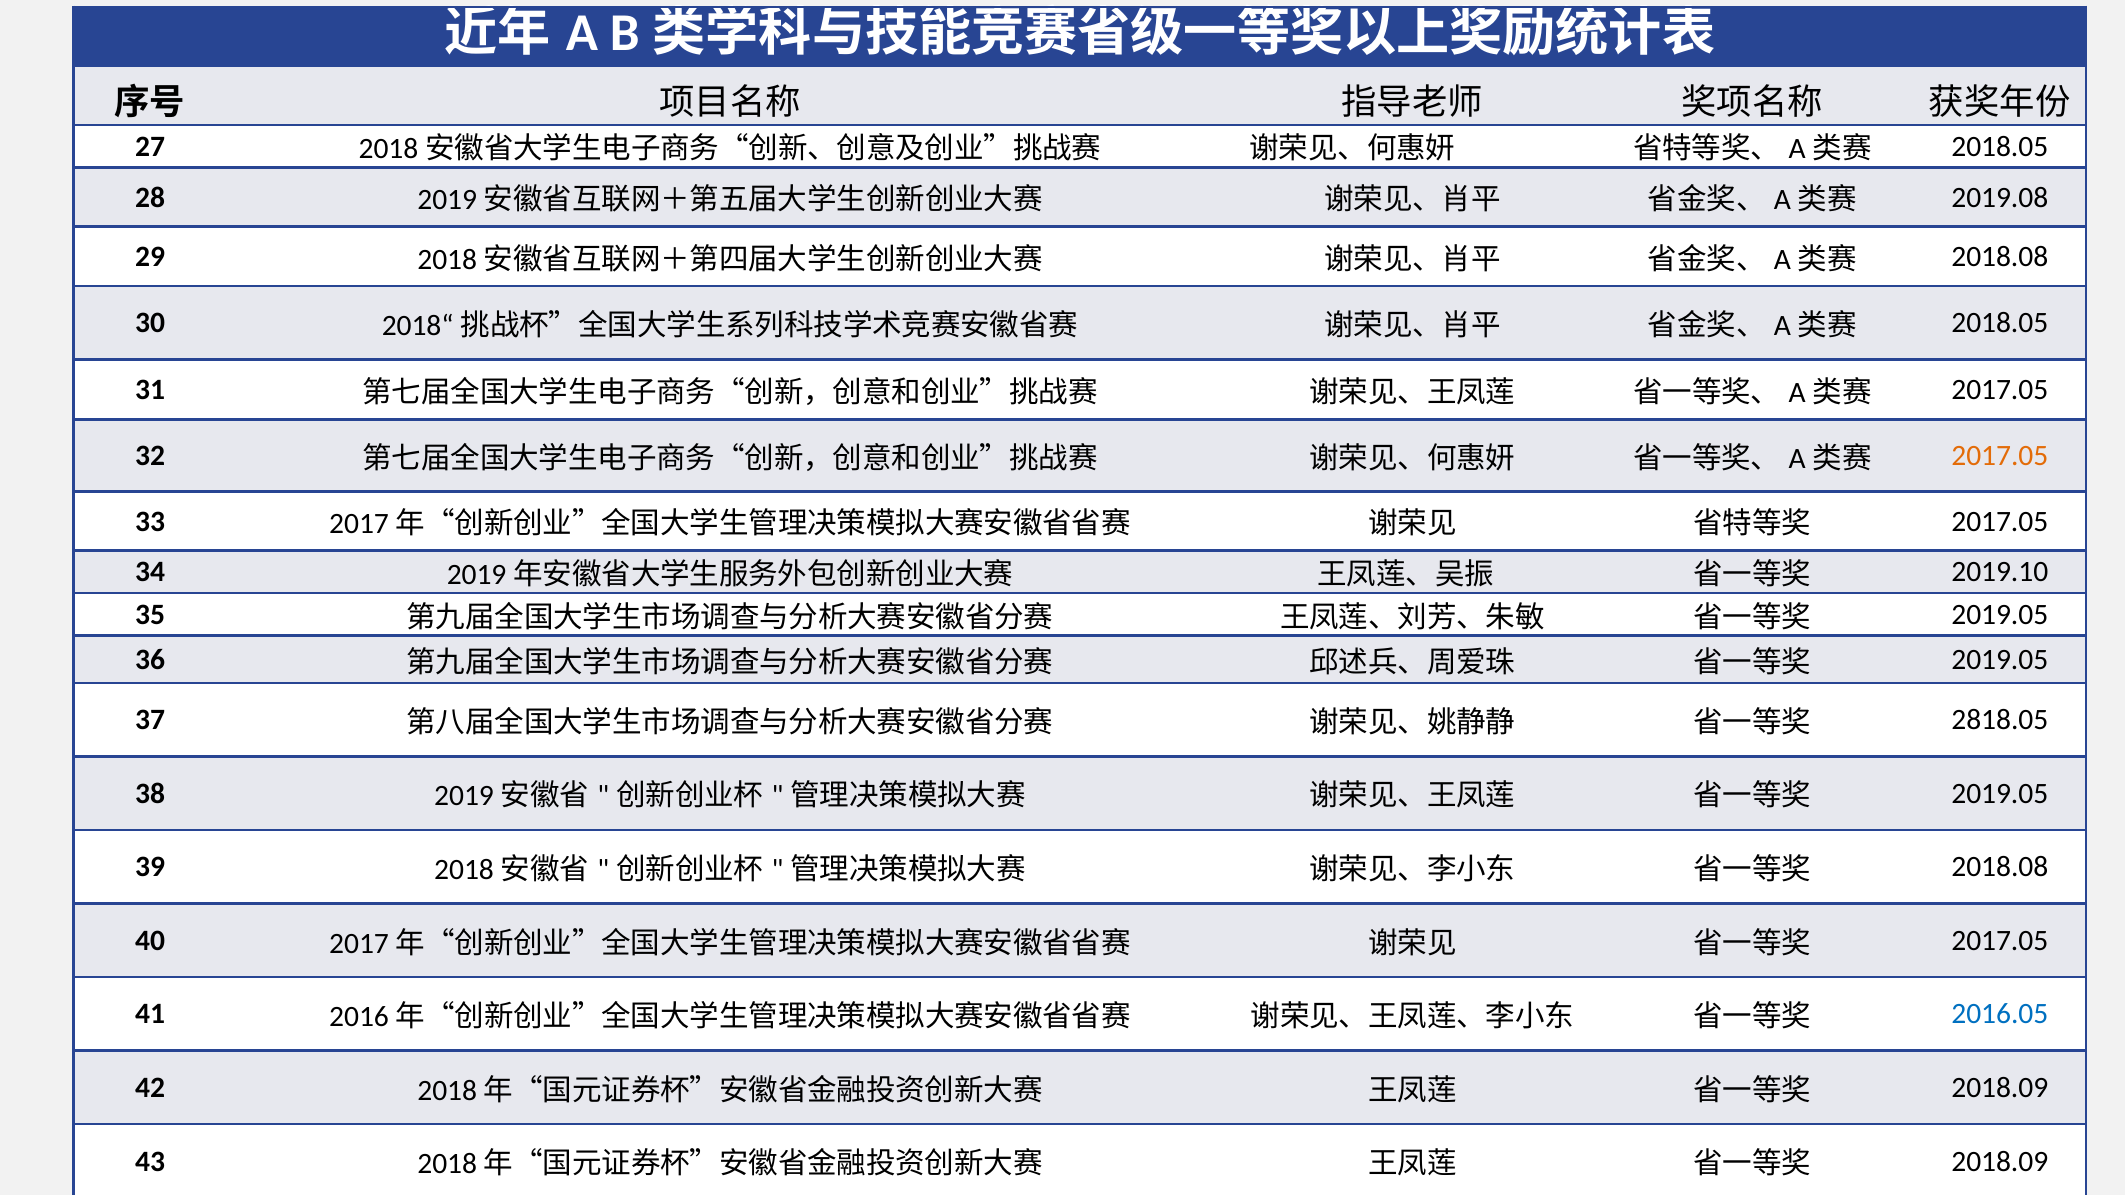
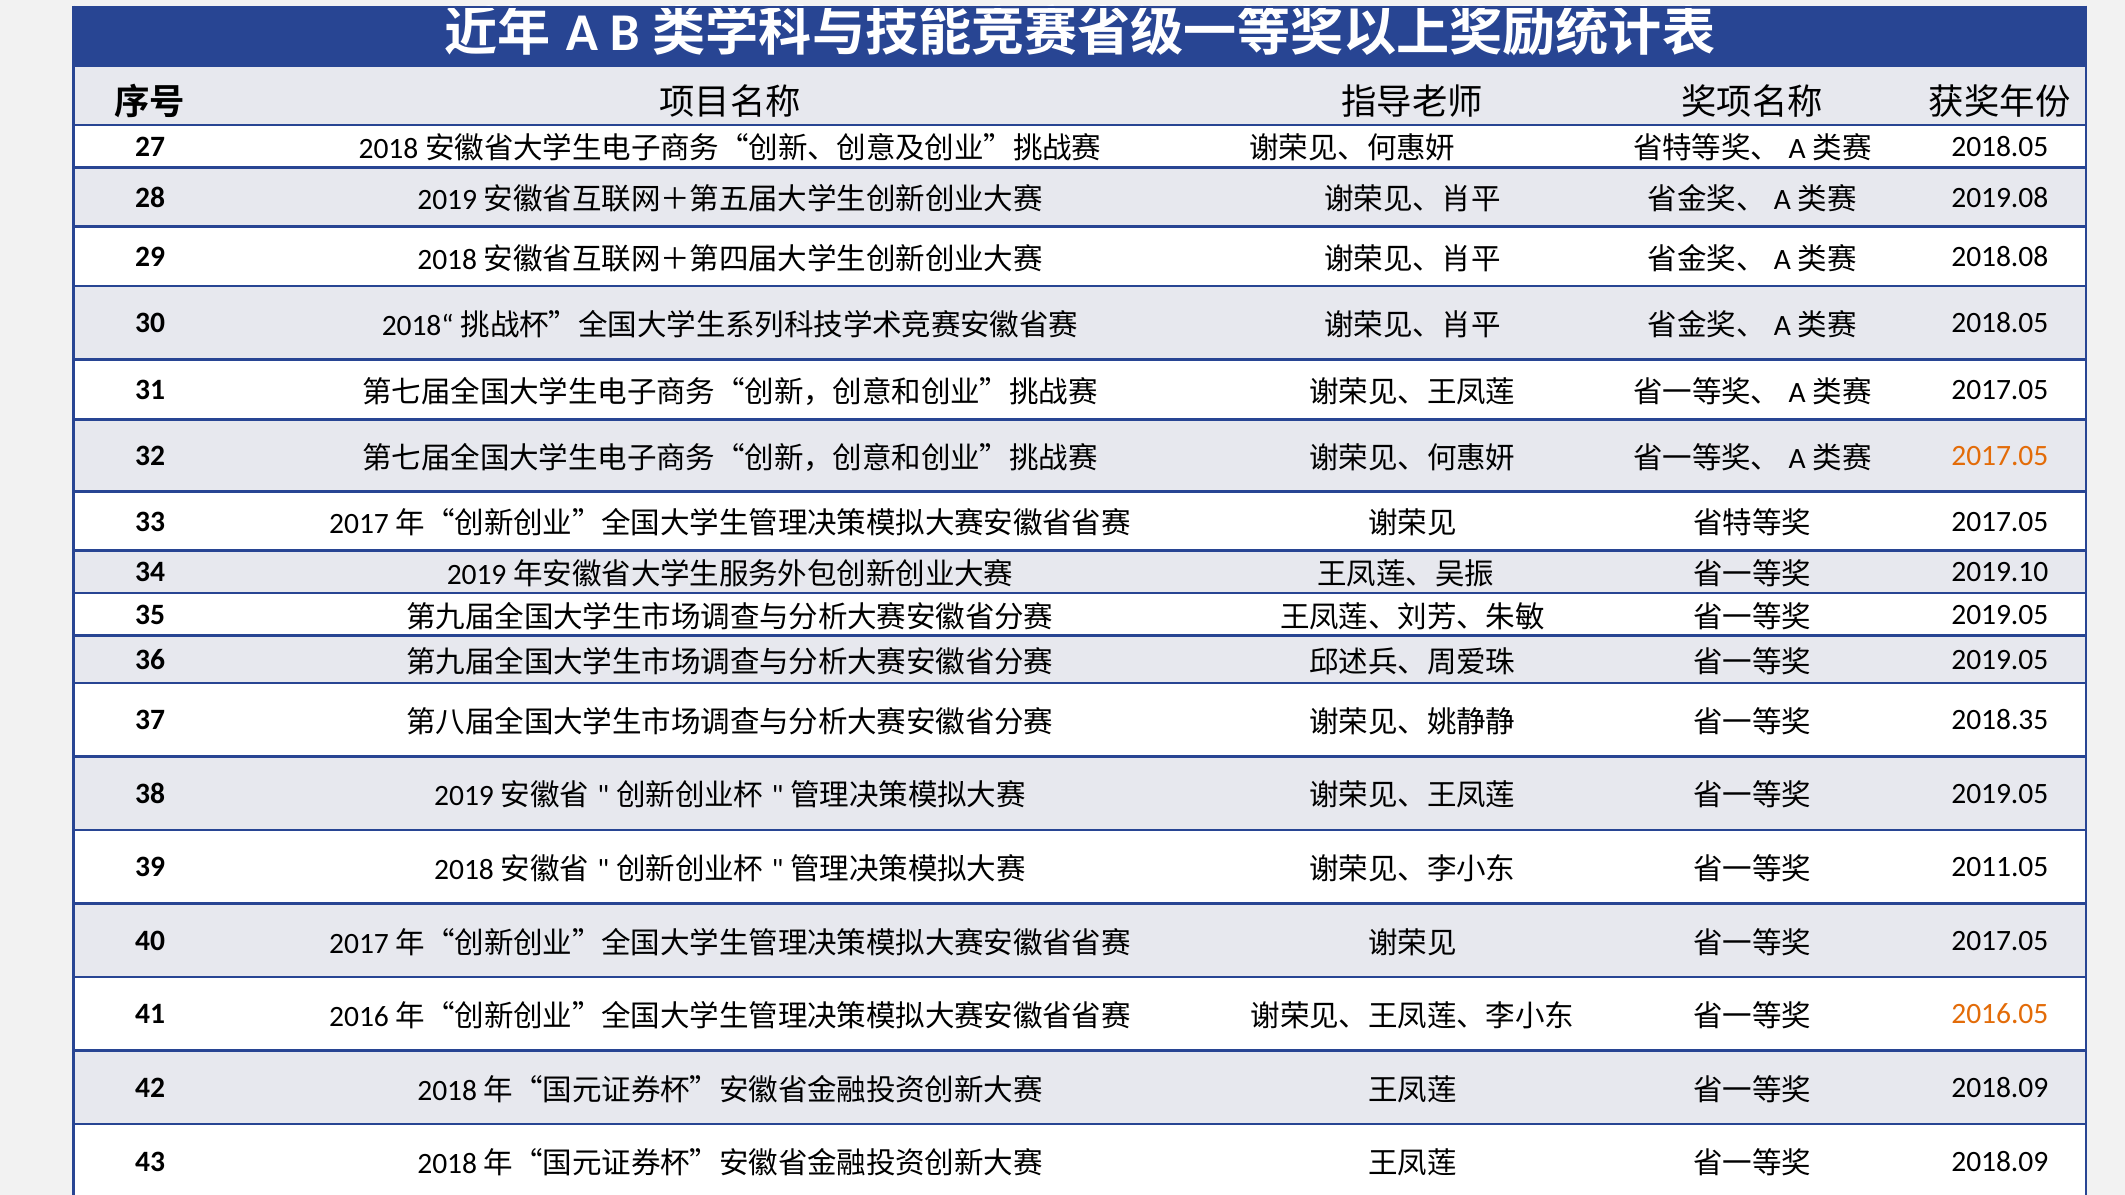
2818.05: 2818.05 -> 2018.35
2018.08 at (2000, 867): 2018.08 -> 2011.05
2016.05 colour: blue -> orange
